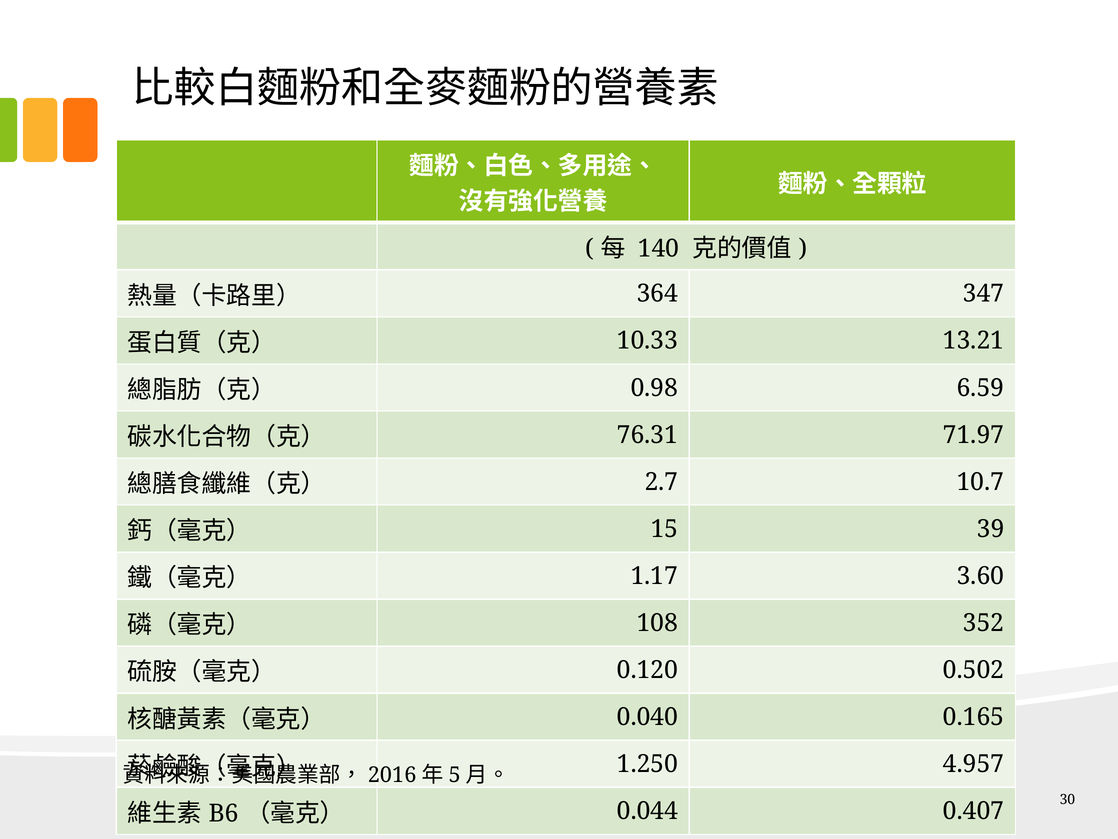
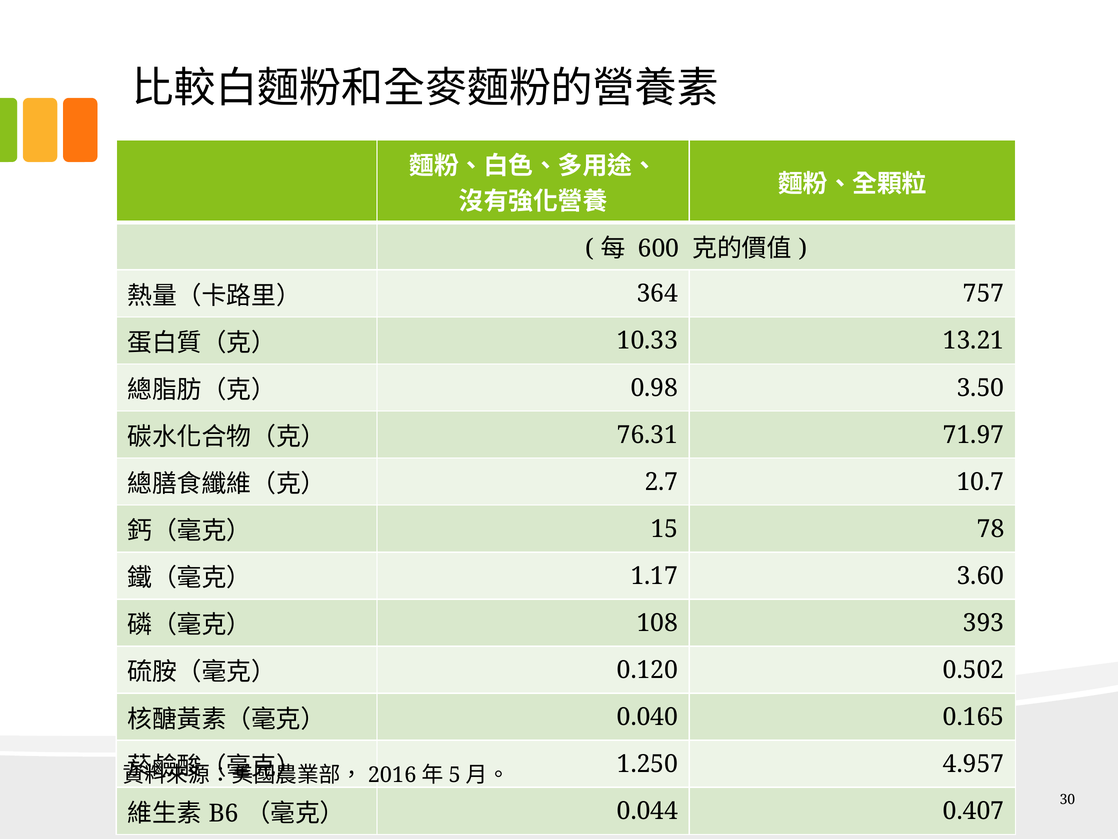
140: 140 -> 600
347: 347 -> 757
6.59: 6.59 -> 3.50
39: 39 -> 78
352: 352 -> 393
